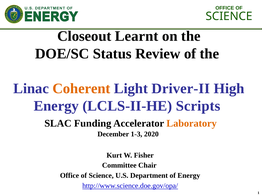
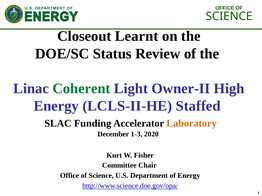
Coherent colour: orange -> green
Driver-II: Driver-II -> Owner-II
Scripts: Scripts -> Staffed
